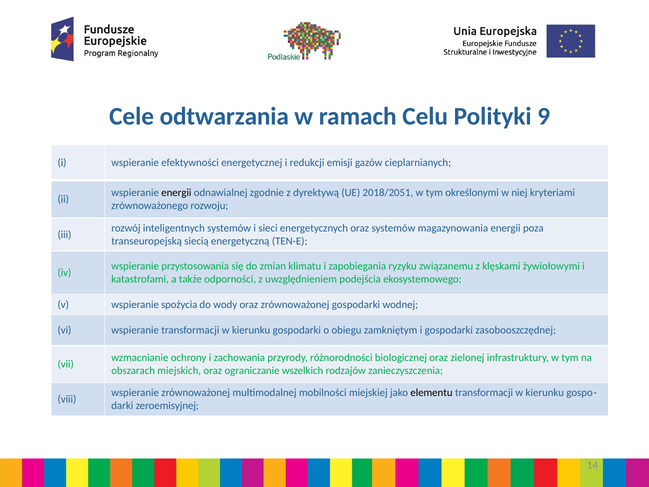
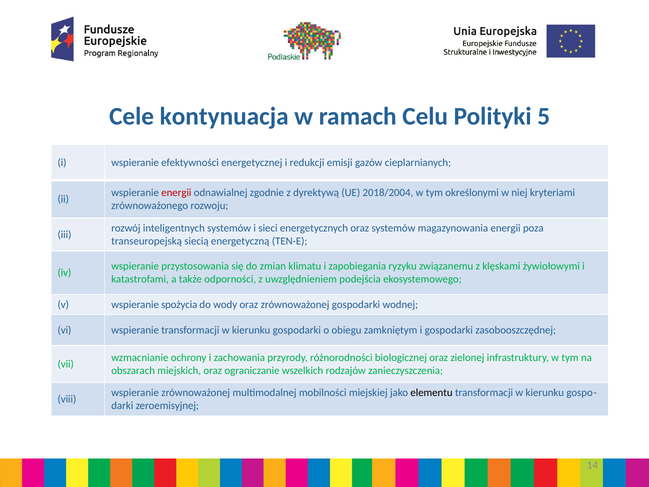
odtwarzania: odtwarzania -> kontynuacja
9: 9 -> 5
energii at (176, 193) colour: black -> red
2018/2051: 2018/2051 -> 2018/2004
